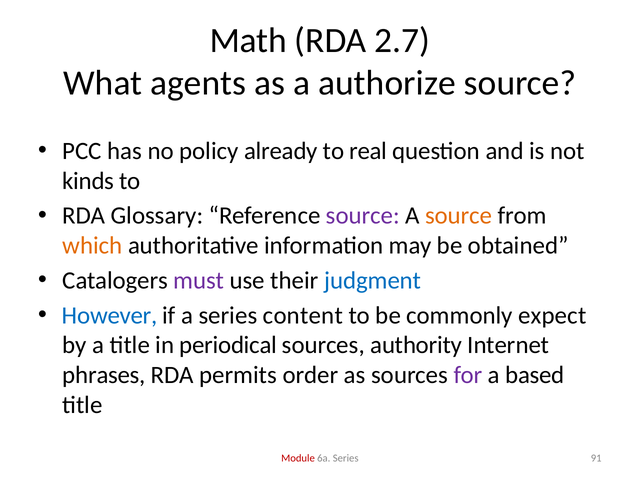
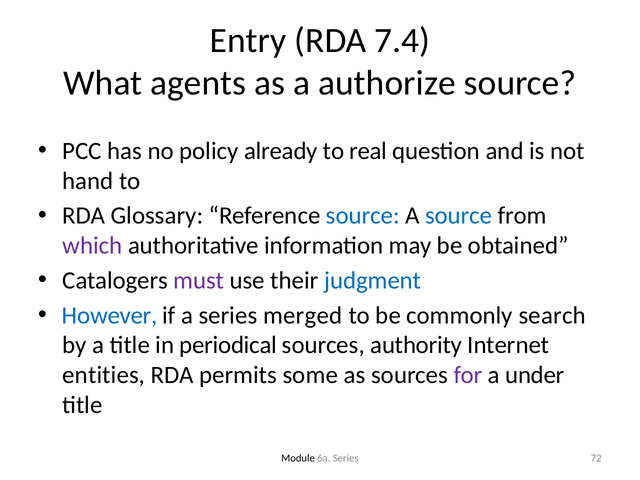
Math: Math -> Entry
2.7: 2.7 -> 7.4
kinds: kinds -> hand
source at (363, 216) colour: purple -> blue
source at (459, 216) colour: orange -> blue
which colour: orange -> purple
content: content -> merged
expect: expect -> search
phrases: phrases -> entities
order: order -> some
based: based -> under
Module colour: red -> black
91: 91 -> 72
